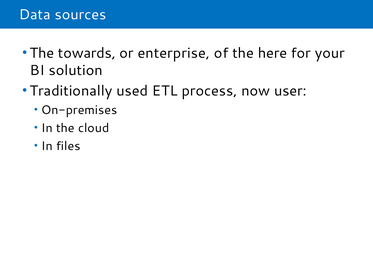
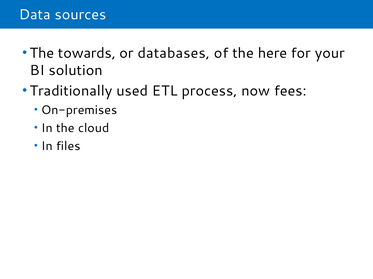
enterprise: enterprise -> databases
user: user -> fees
